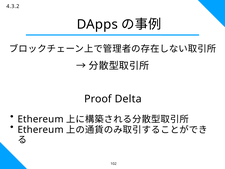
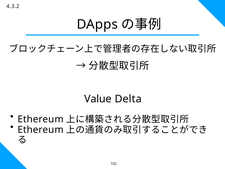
Proof: Proof -> Value
